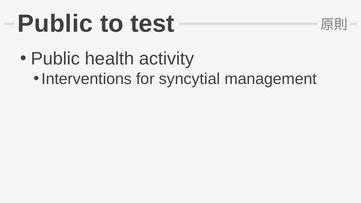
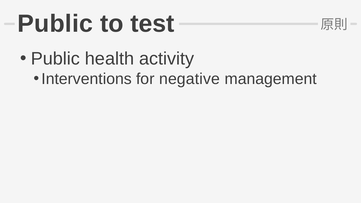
syncytial: syncytial -> negative
